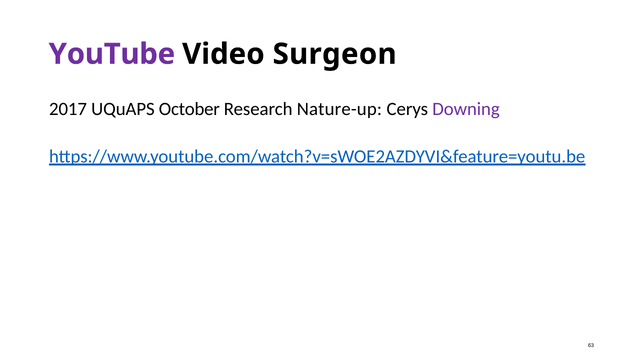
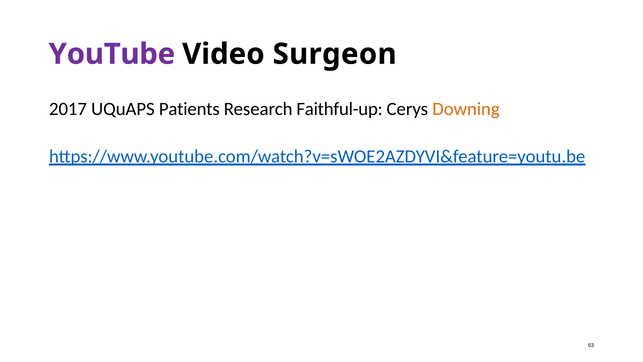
October: October -> Patients
Nature-up: Nature-up -> Faithful-up
Downing colour: purple -> orange
